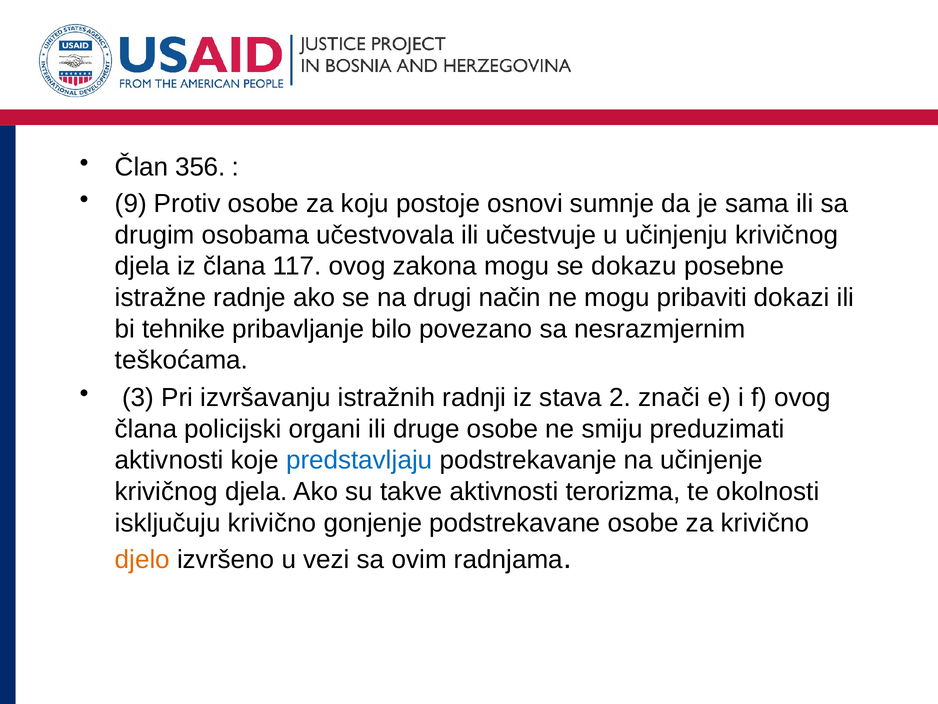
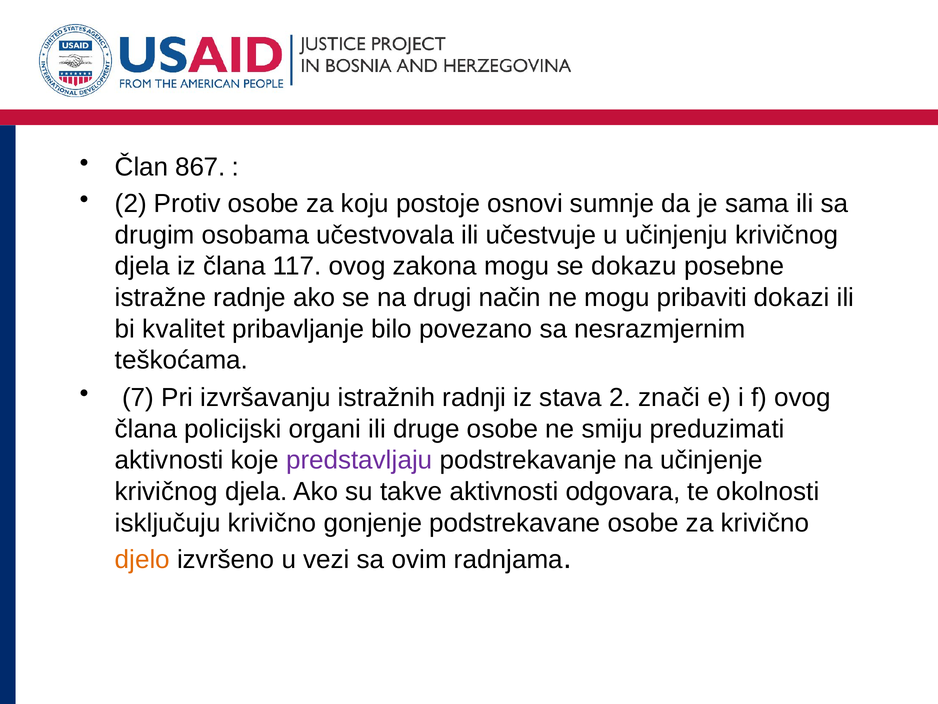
356: 356 -> 867
9 at (131, 204): 9 -> 2
tehnike: tehnike -> kvalitet
3: 3 -> 7
predstavljaju colour: blue -> purple
terorizma: terorizma -> odgovara
